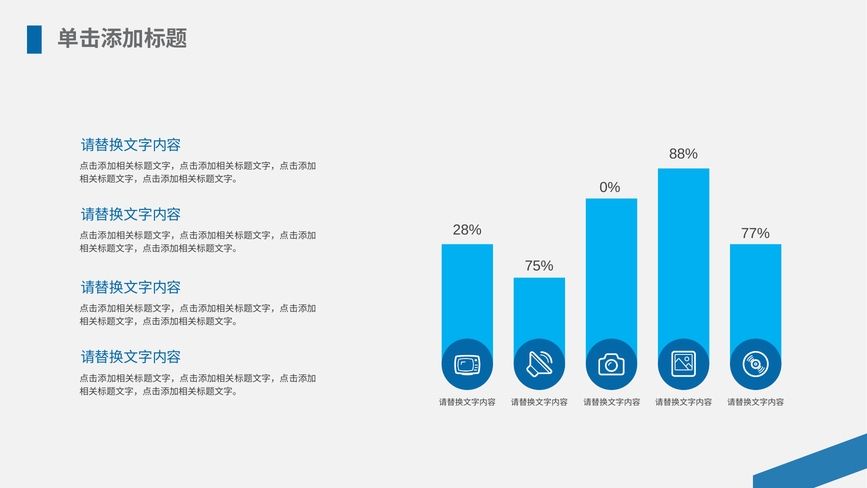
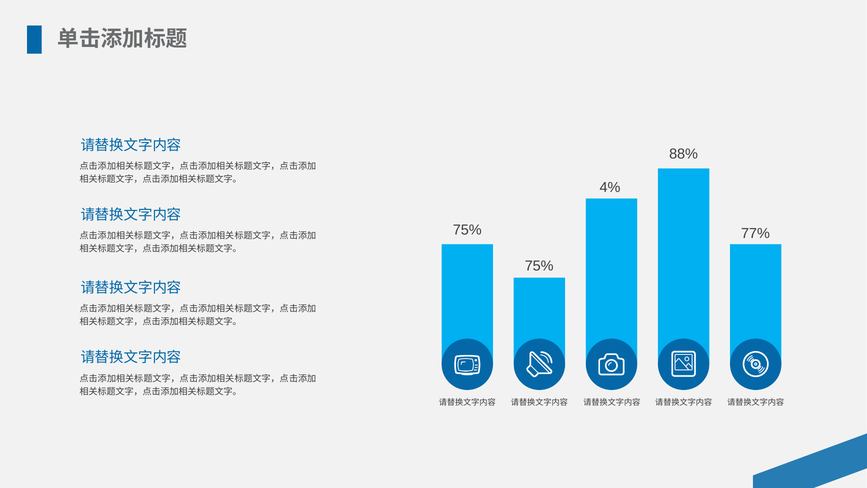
0%: 0% -> 4%
28% at (467, 230): 28% -> 75%
